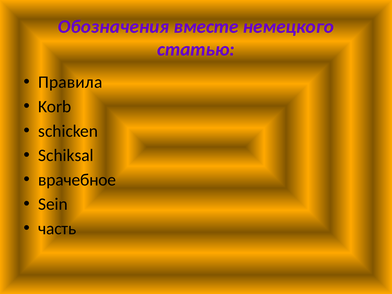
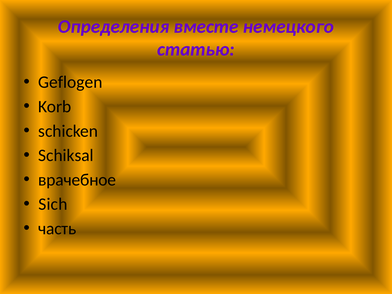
Обозначения: Обозначения -> Определения
Правила: Правила -> Geflogen
Sein: Sein -> Sich
